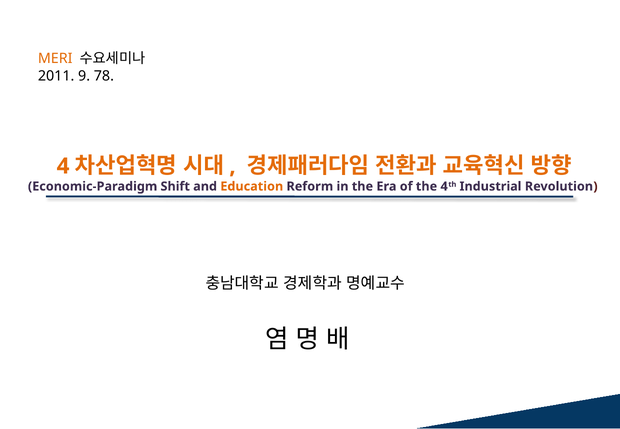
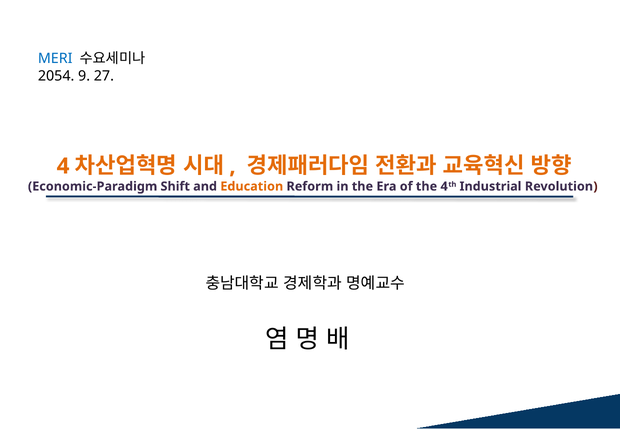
MERI colour: orange -> blue
2011: 2011 -> 2054
78: 78 -> 27
